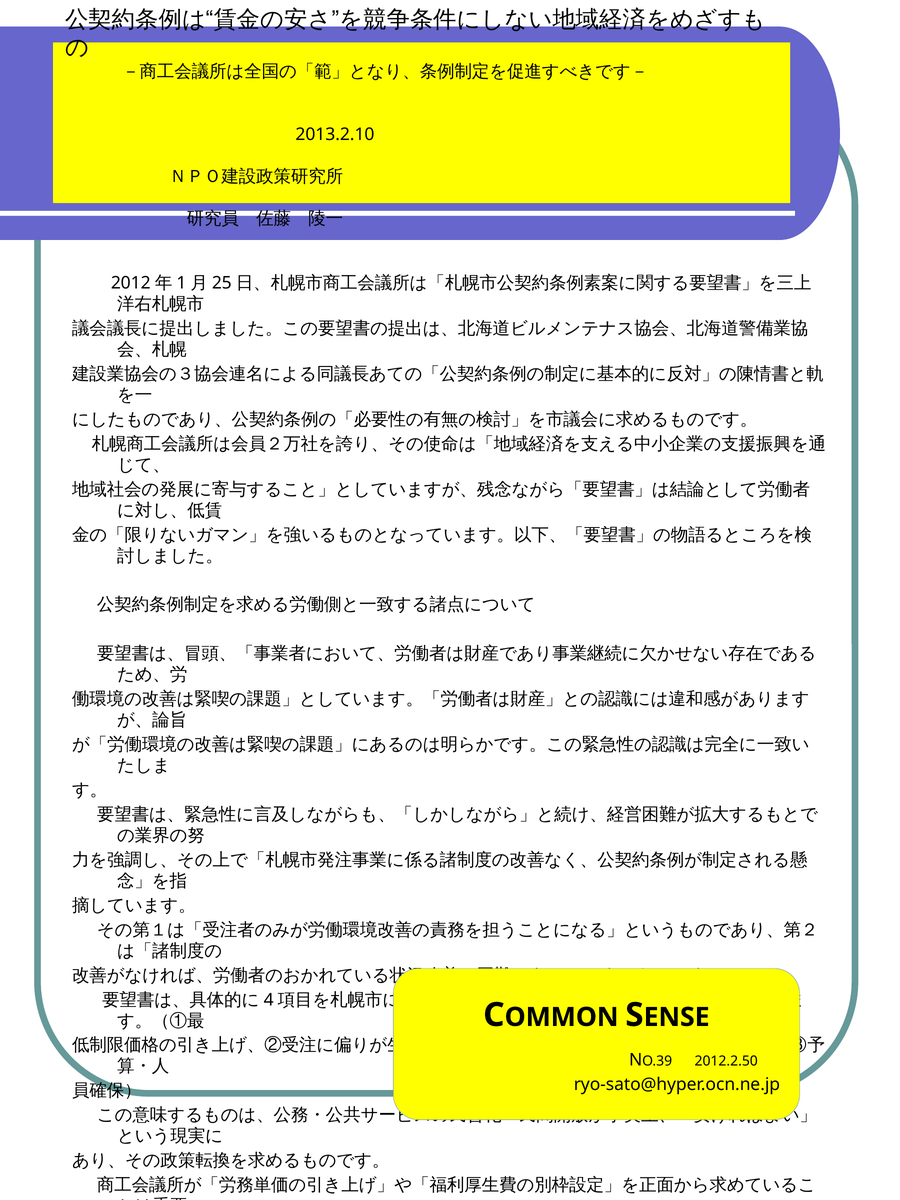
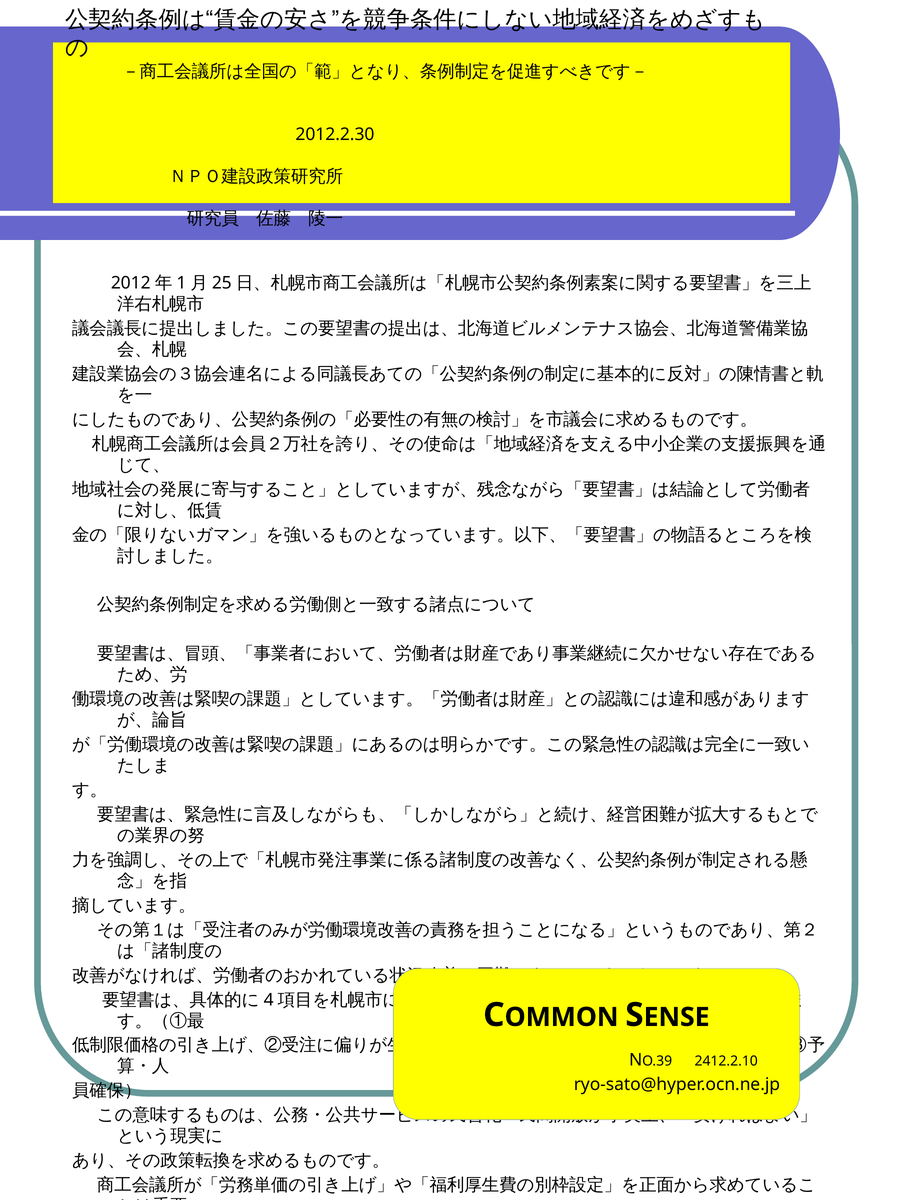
2013.2.10: 2013.2.10 -> 2012.2.30
2012.2.50: 2012.2.50 -> 2412.2.10
